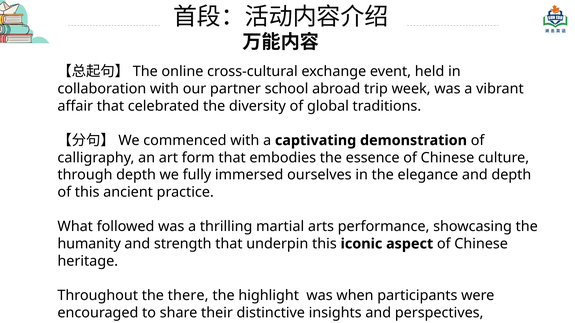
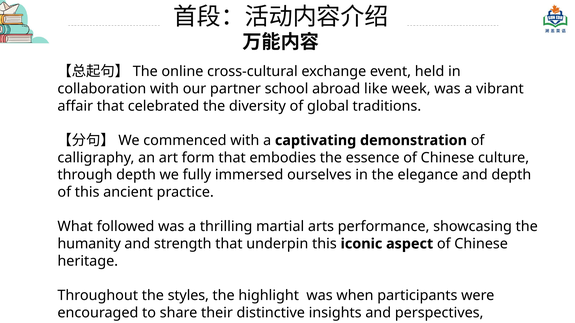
trip: trip -> like
there: there -> styles
